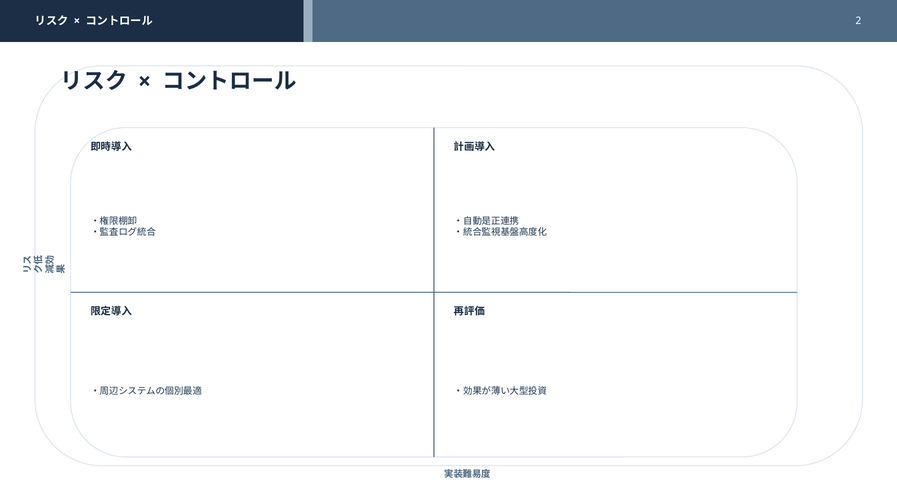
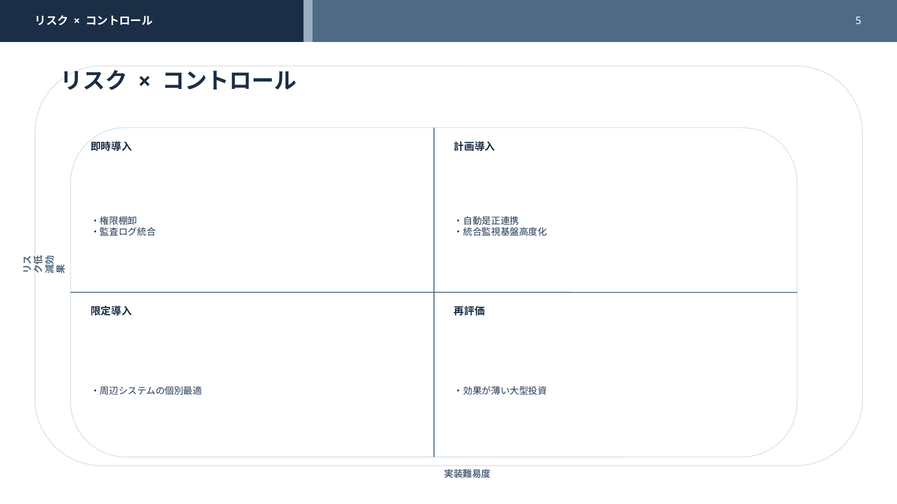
2: 2 -> 5
